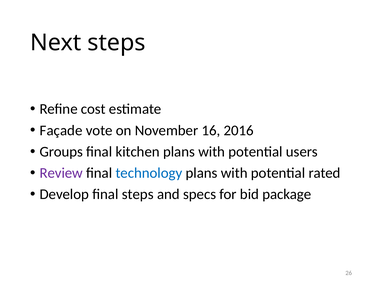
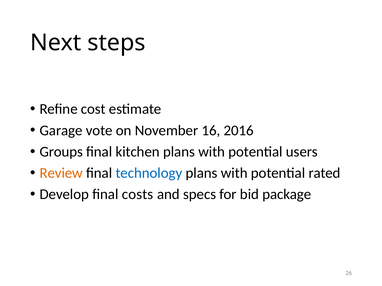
Façade: Façade -> Garage
Review colour: purple -> orange
final steps: steps -> costs
